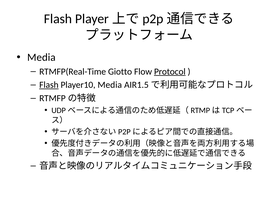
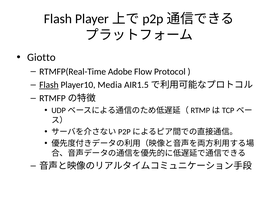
Media at (41, 57): Media -> Giotto
Giotto: Giotto -> Adobe
Protocol underline: present -> none
